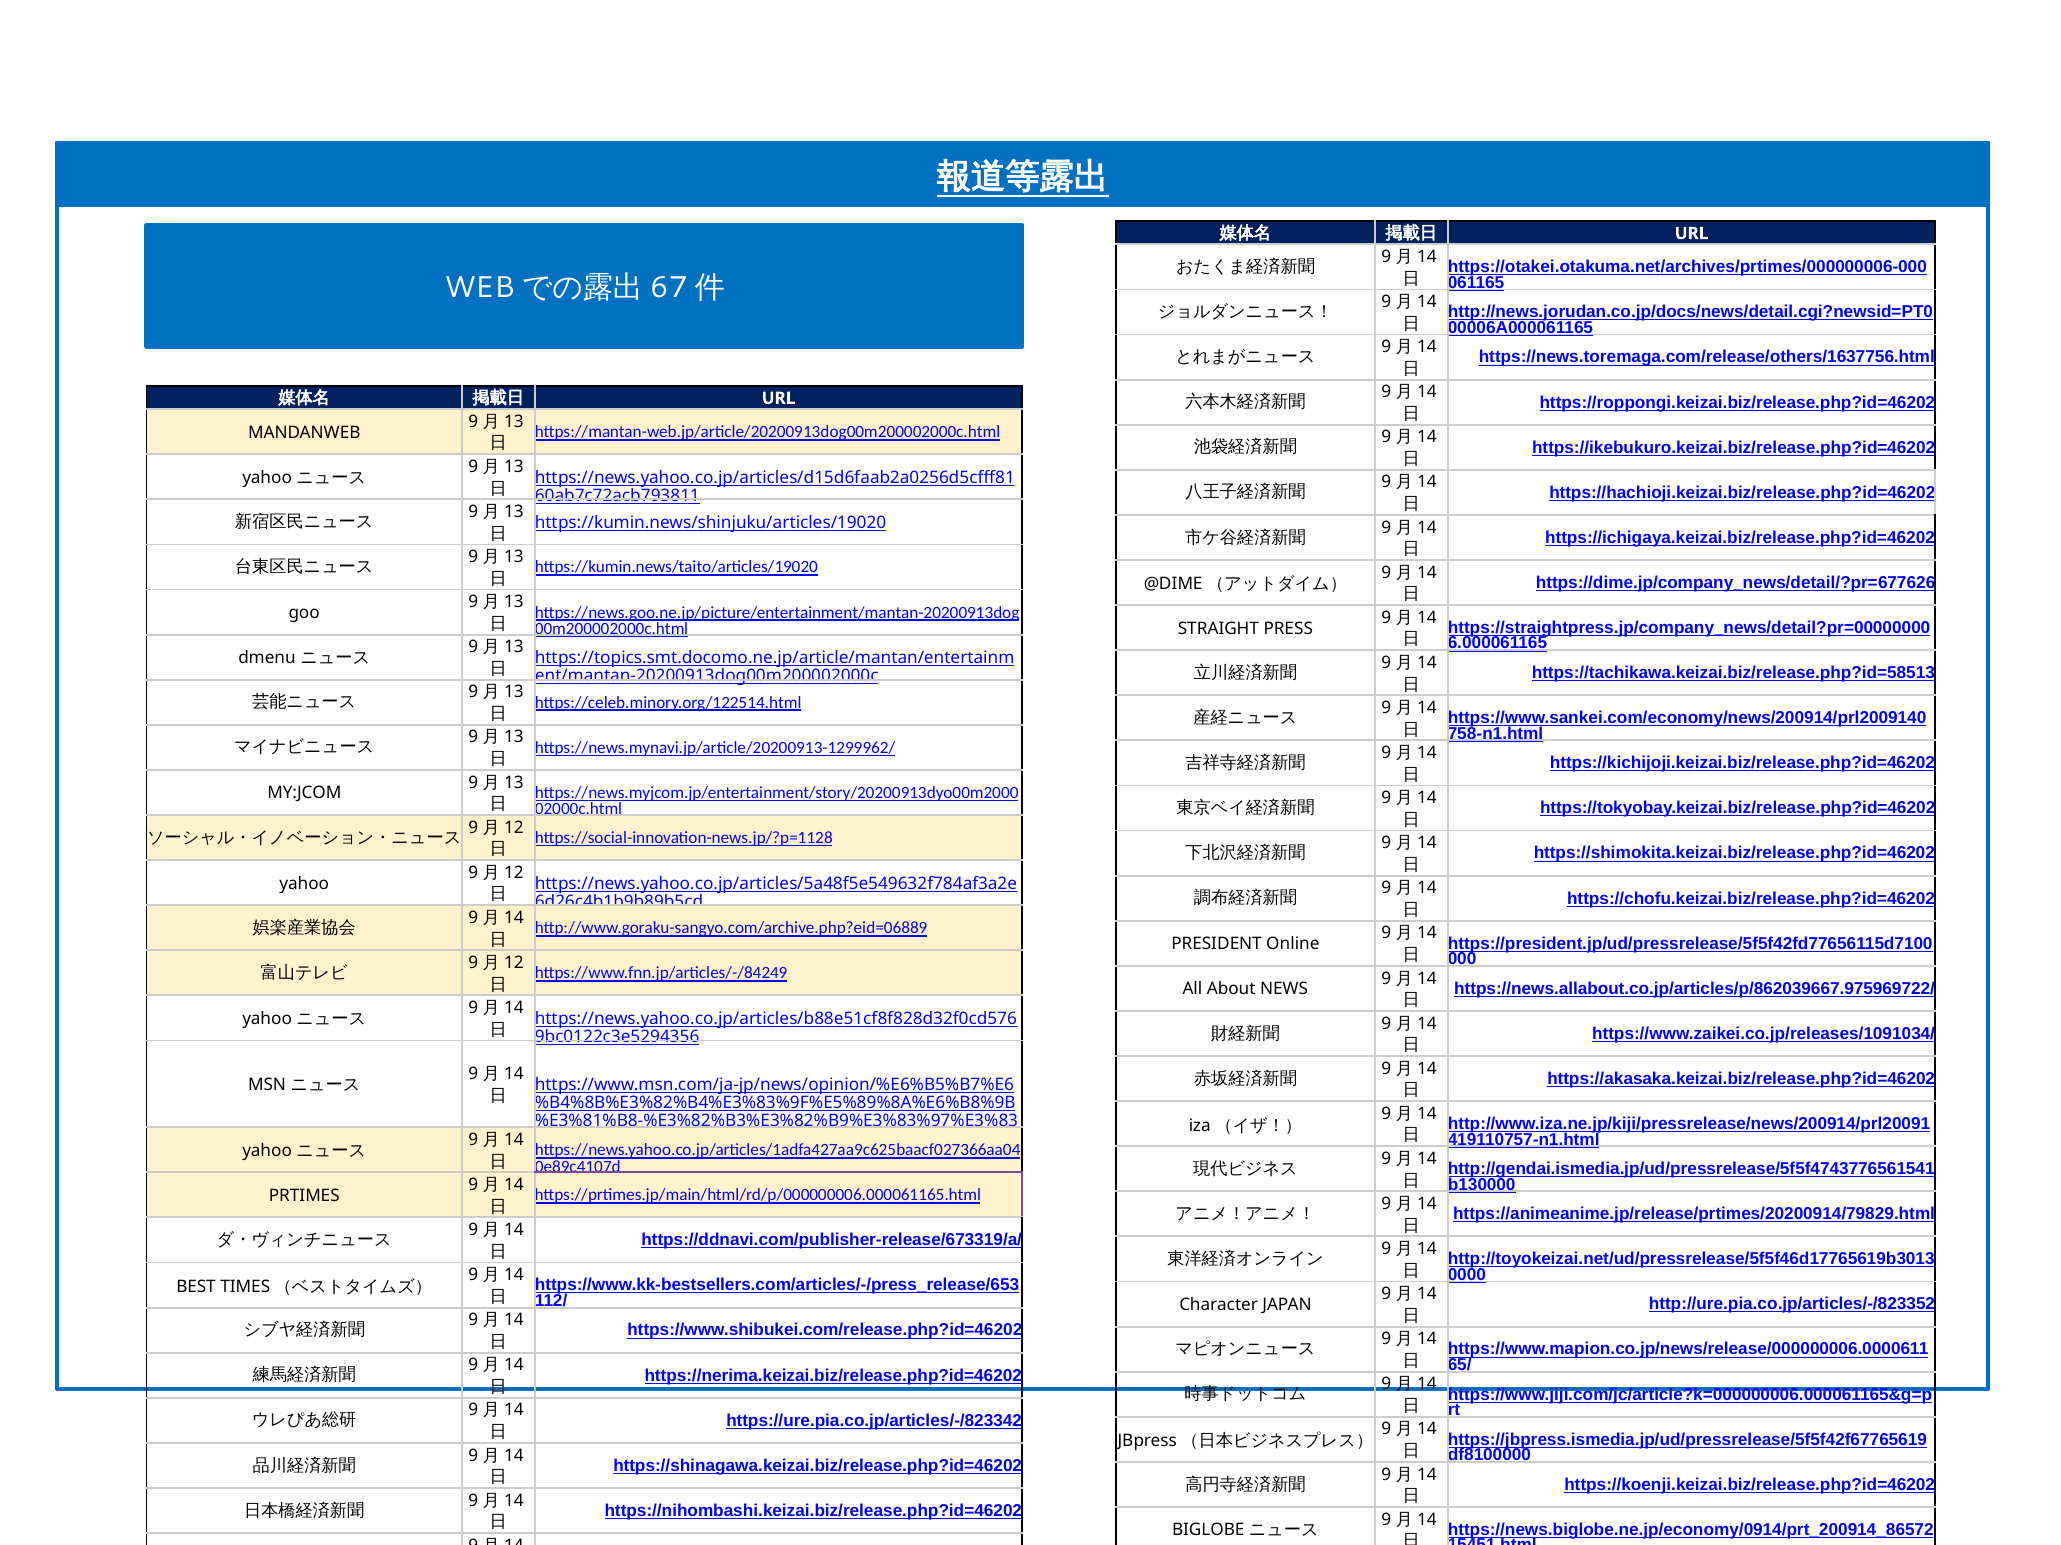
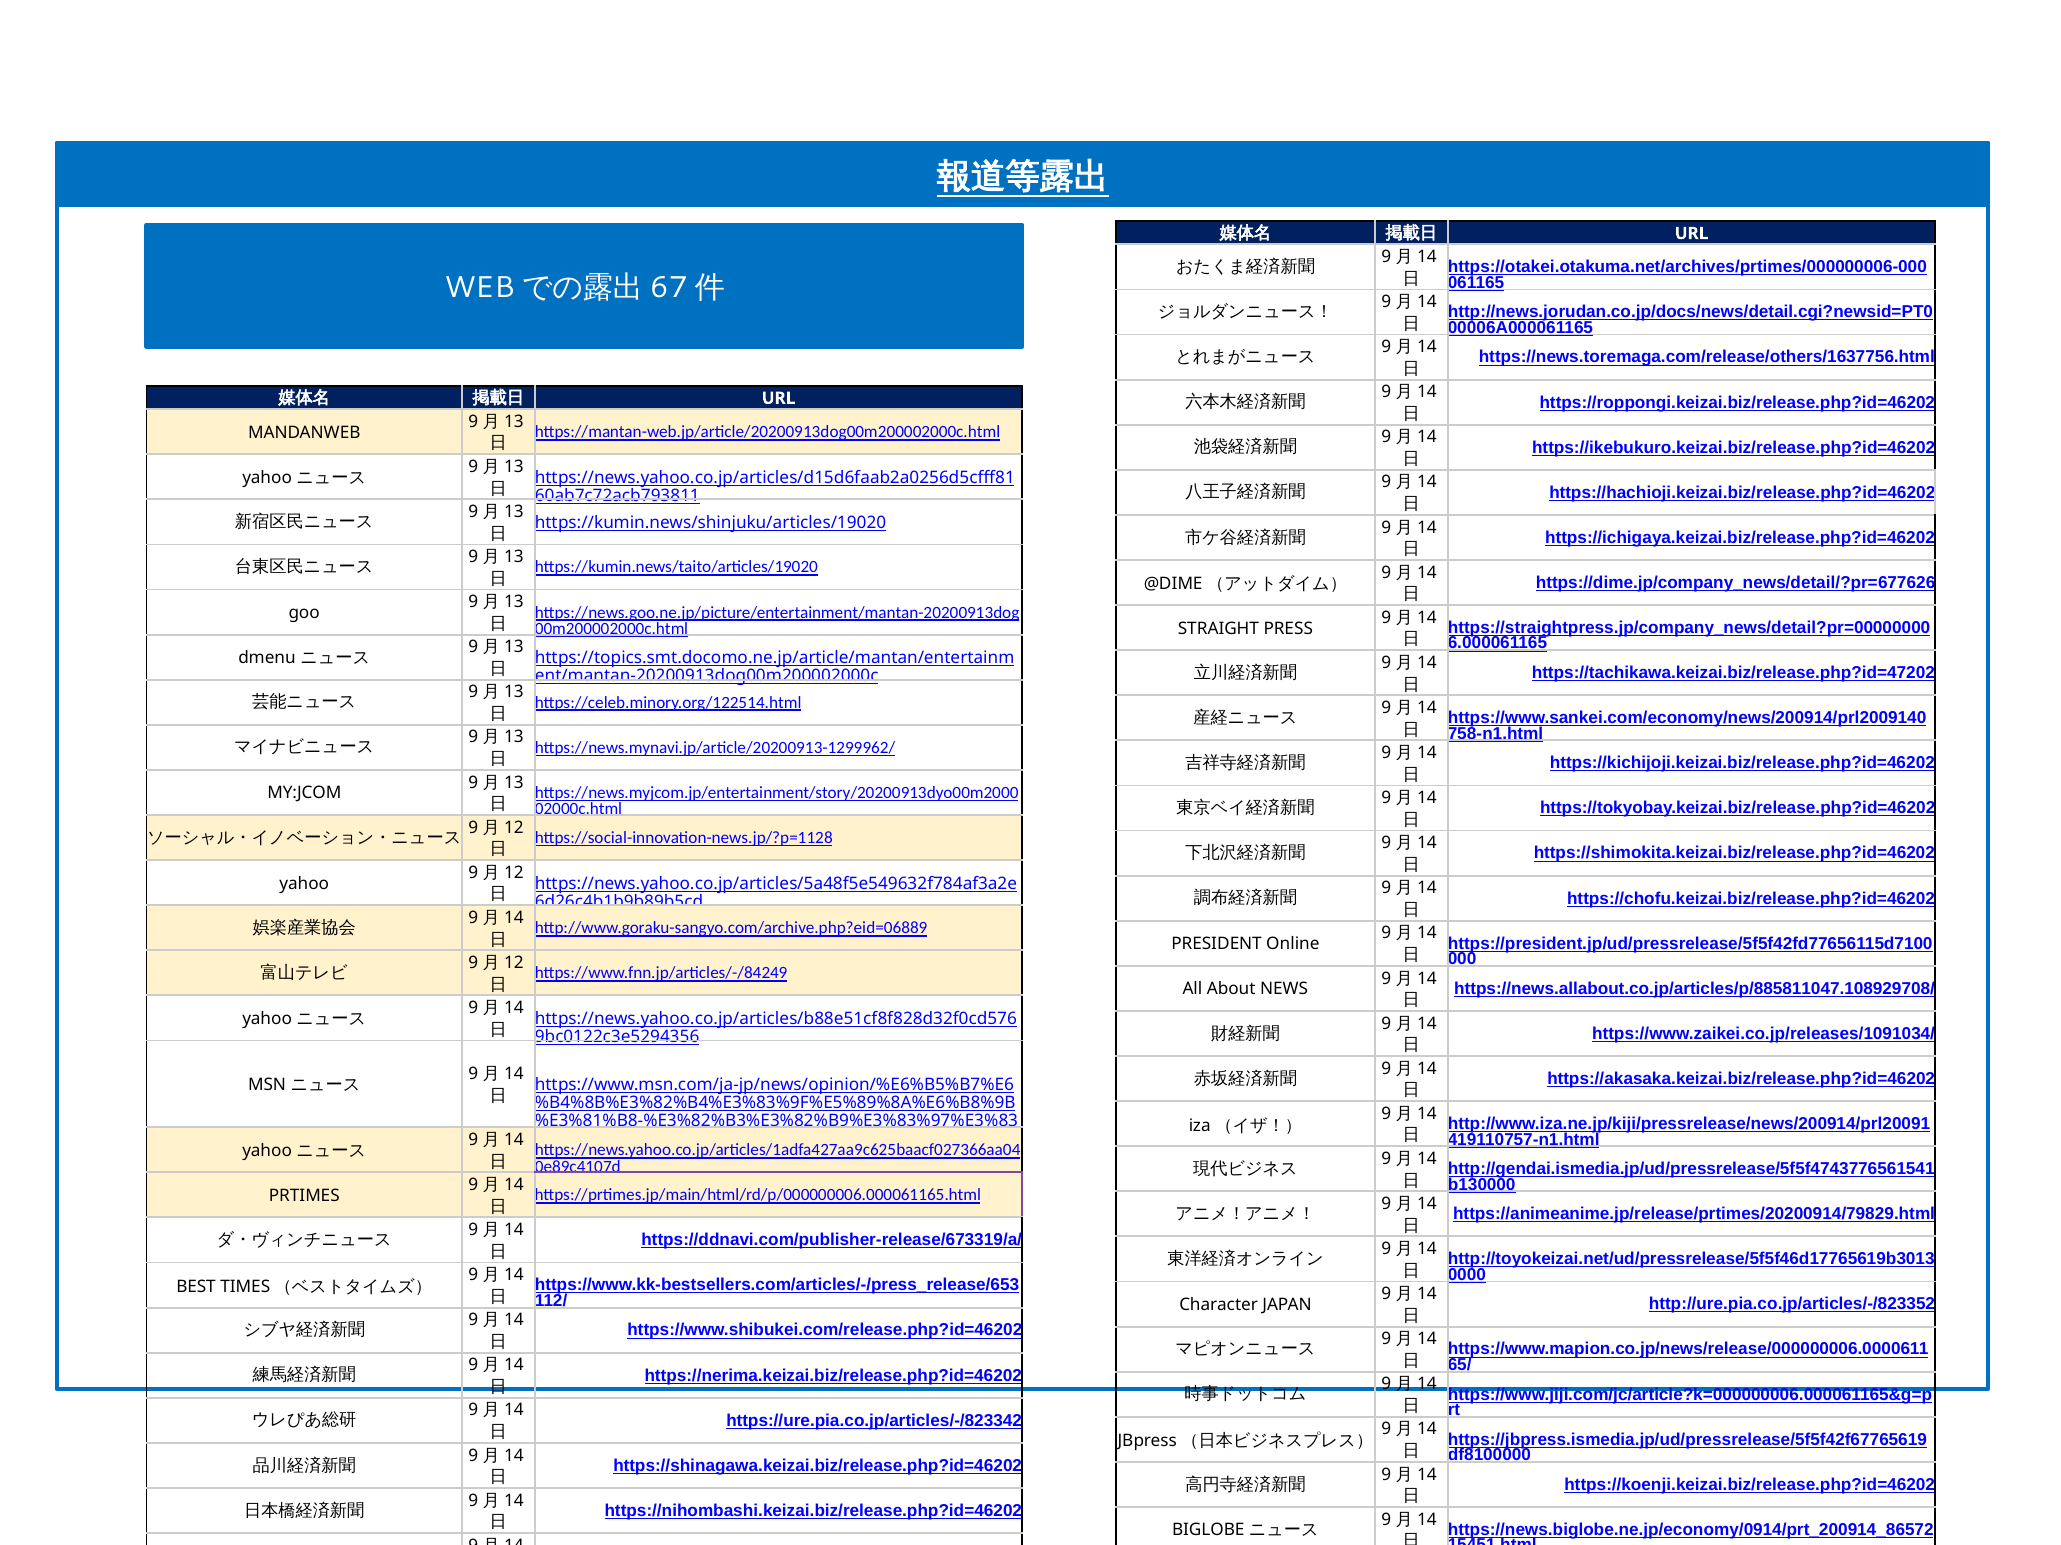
https://tachikawa.keizai.biz/release.php?id=58513: https://tachikawa.keizai.biz/release.php?id=58513 -> https://tachikawa.keizai.biz/release.php?id=47202
https://news.allabout.co.jp/articles/p/862039667.975969722/: https://news.allabout.co.jp/articles/p/862039667.975969722/ -> https://news.allabout.co.jp/articles/p/885811047.108929708/
